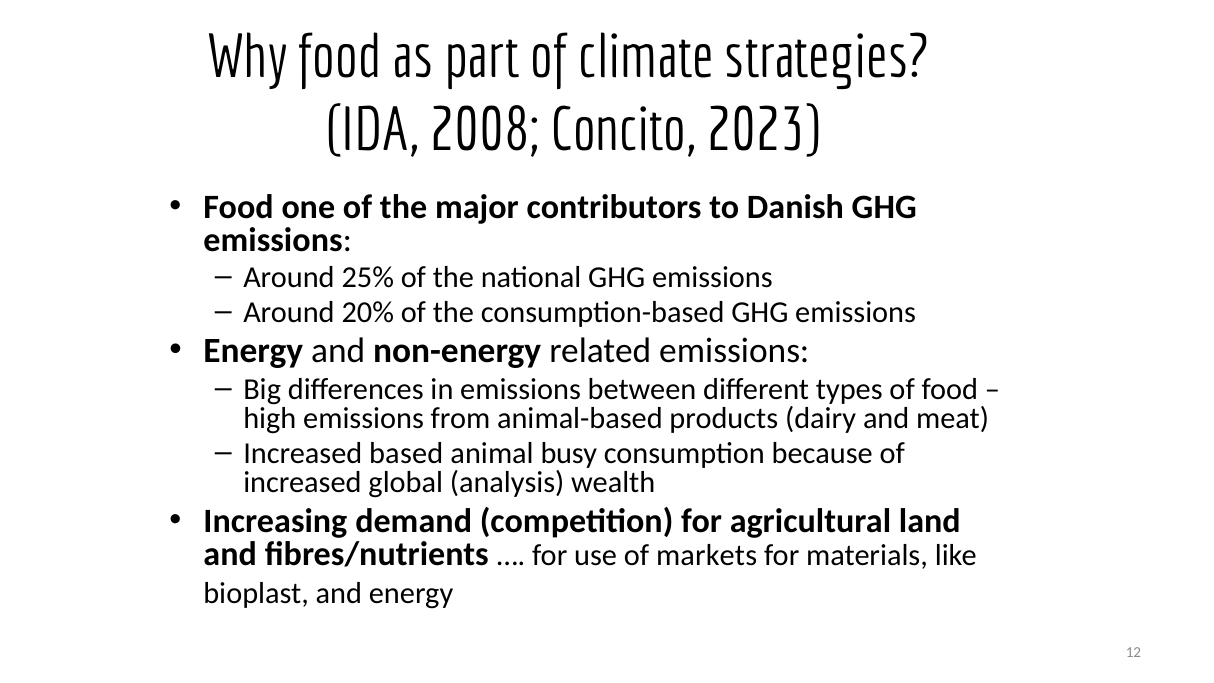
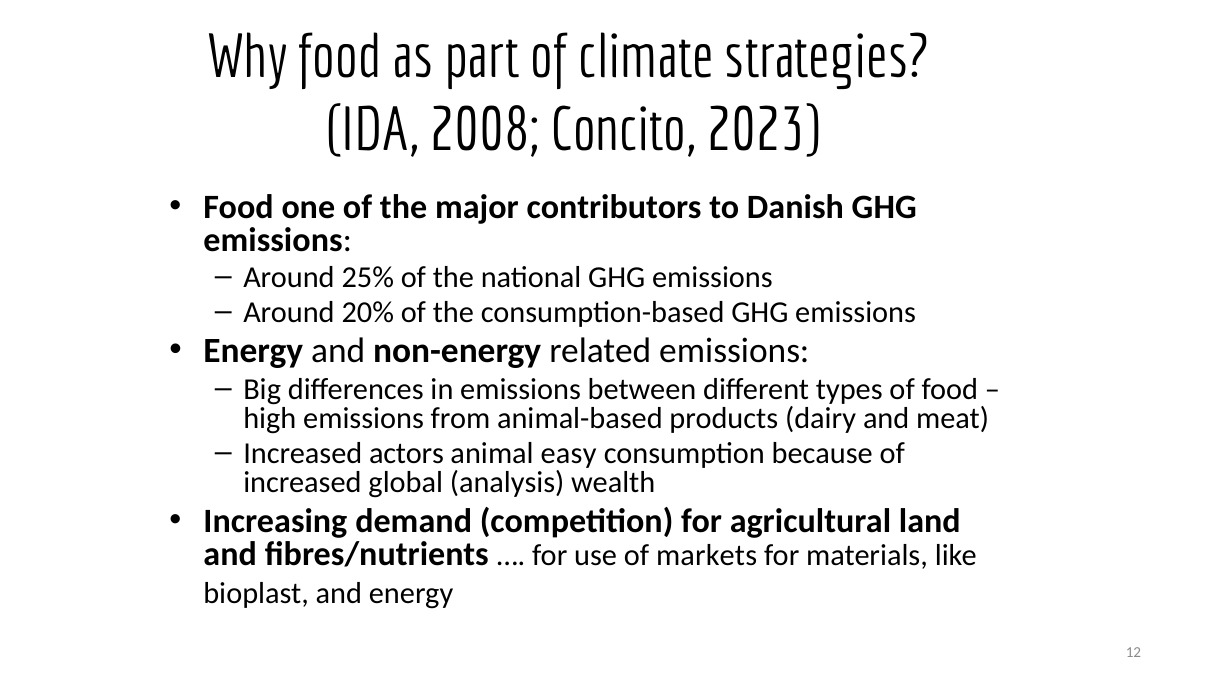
based: based -> actors
busy: busy -> easy
